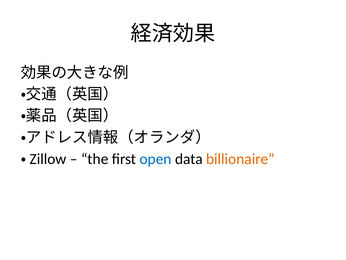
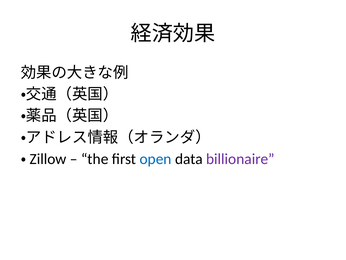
billionaire colour: orange -> purple
